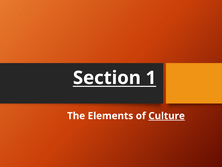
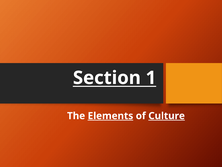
Elements underline: none -> present
